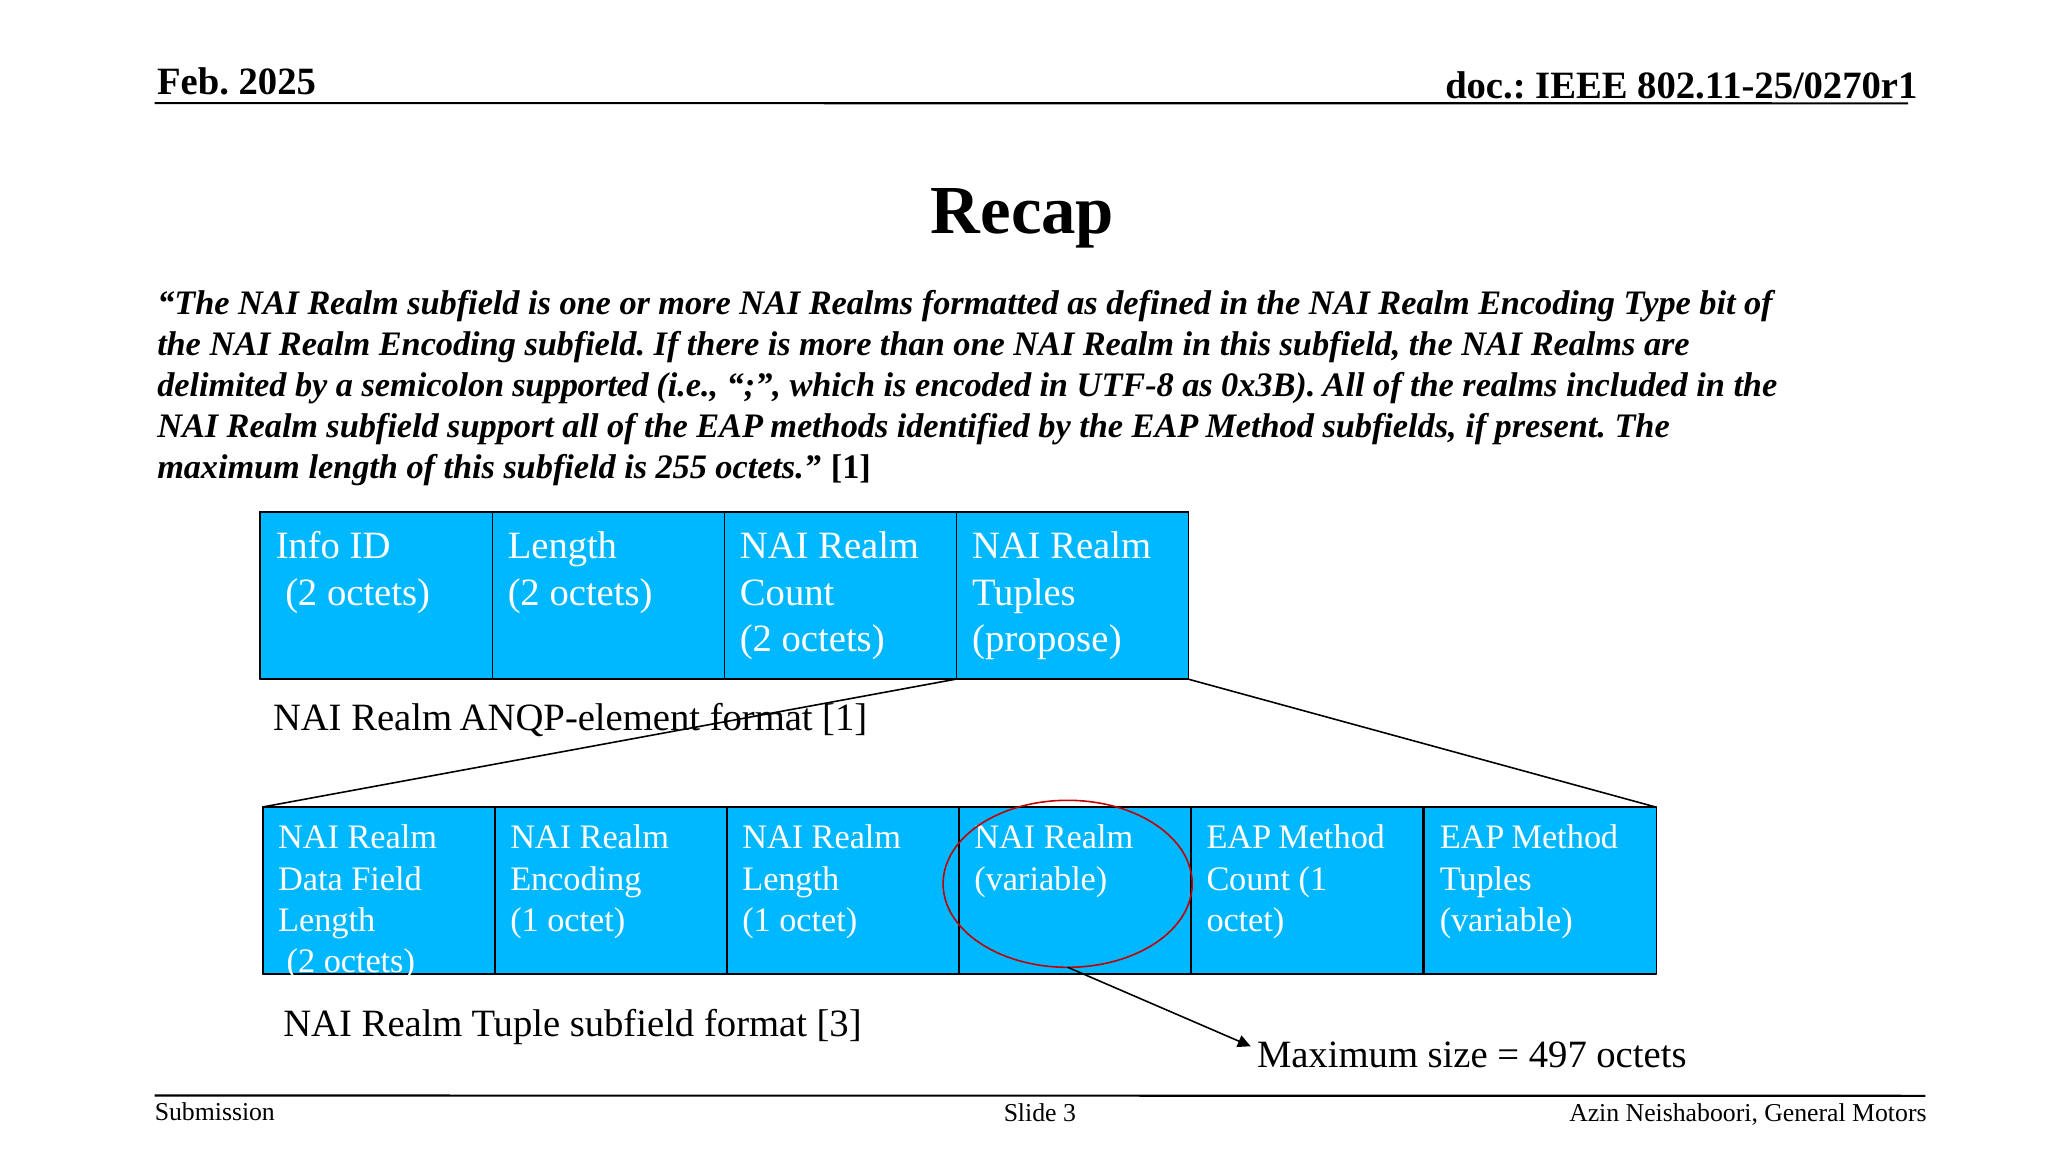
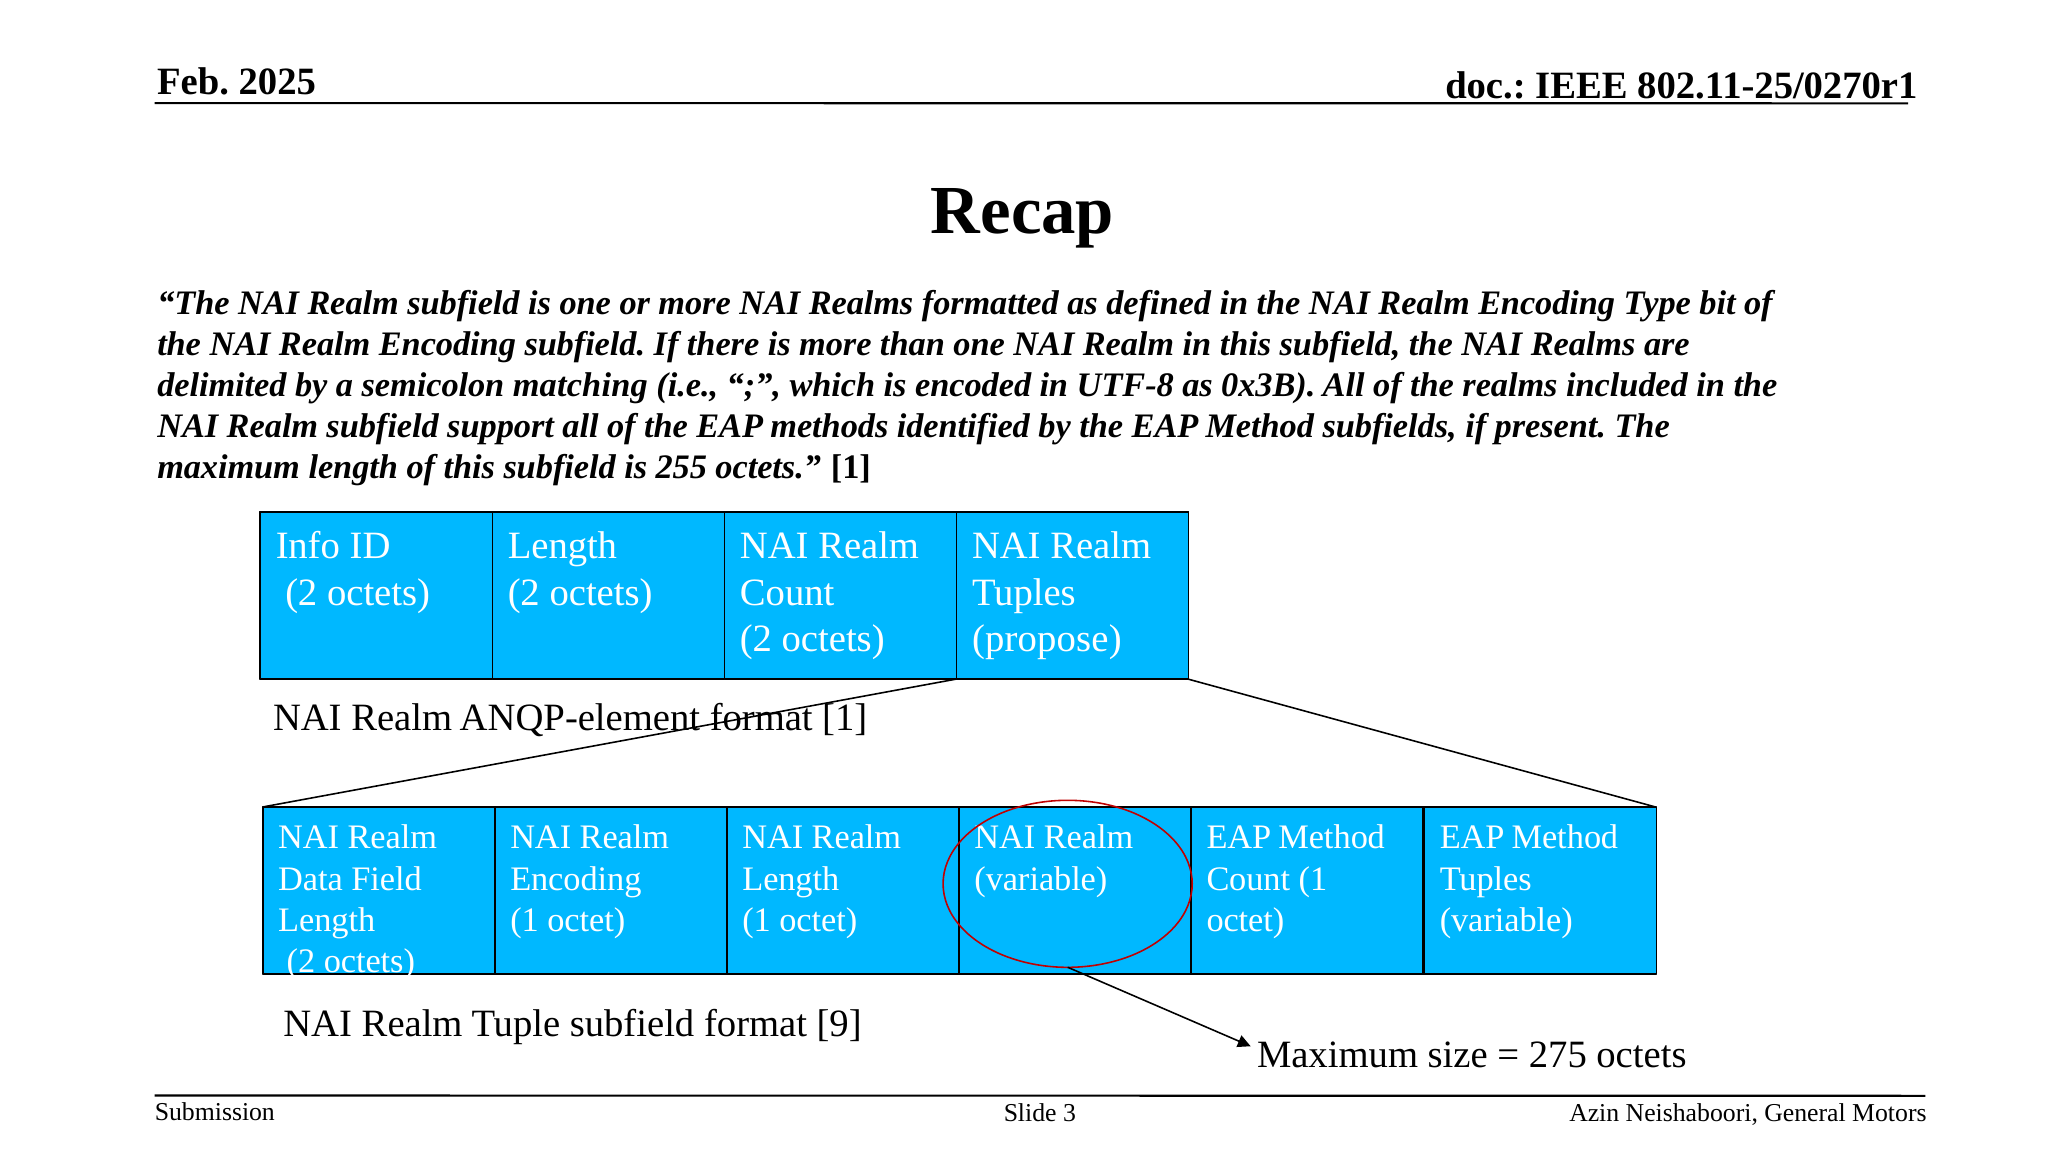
supported: supported -> matching
format 3: 3 -> 9
497: 497 -> 275
